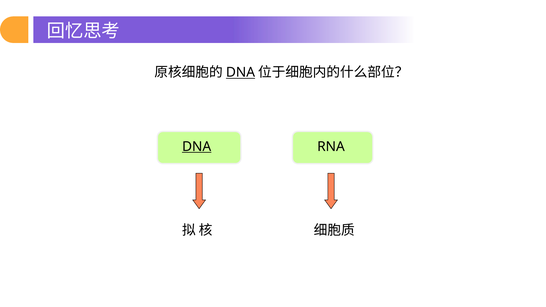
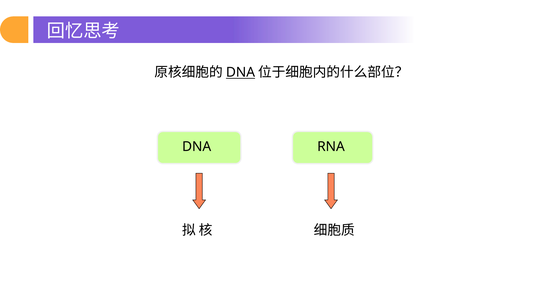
DNA at (197, 147) underline: present -> none
